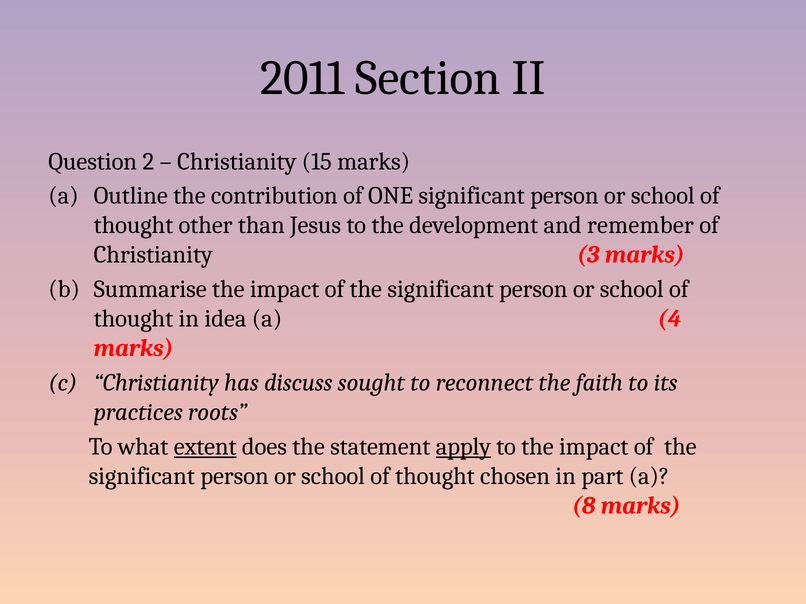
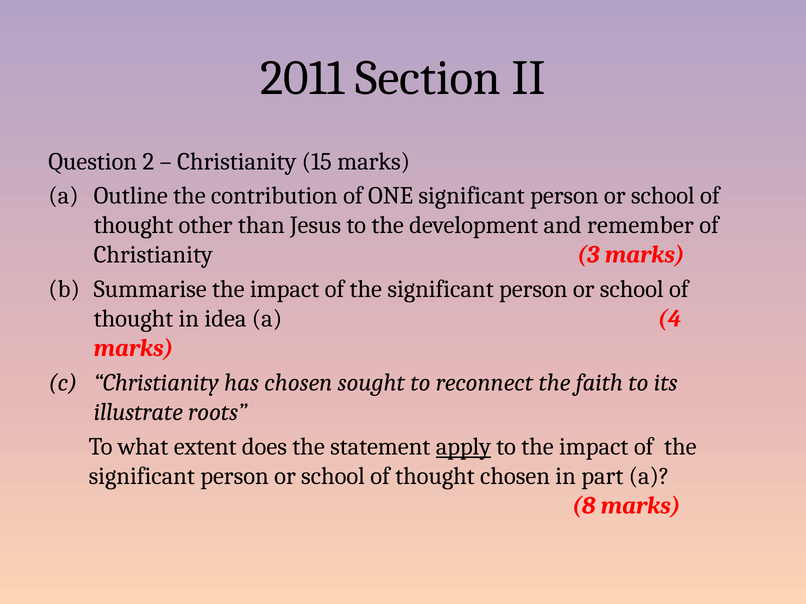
has discuss: discuss -> chosen
practices: practices -> illustrate
extent underline: present -> none
